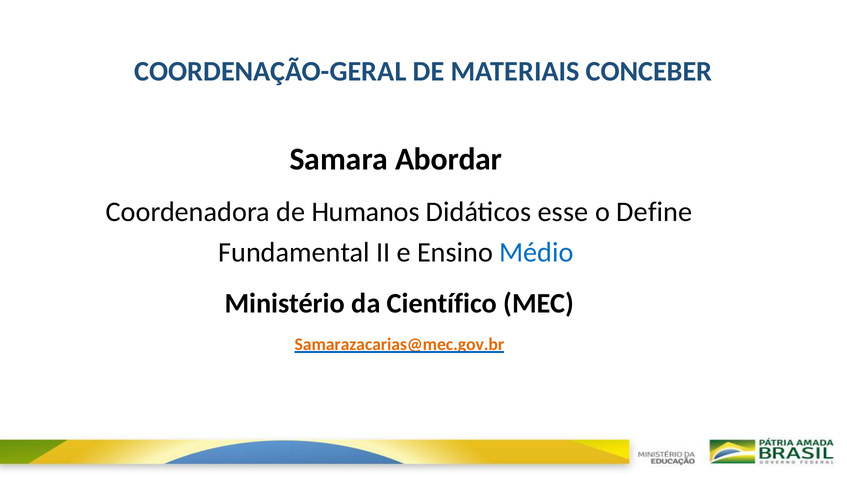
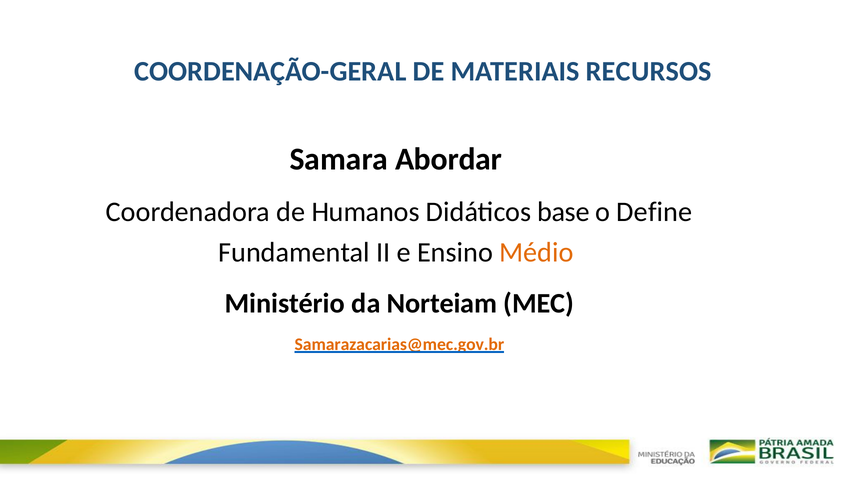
CONCEBER: CONCEBER -> RECURSOS
esse: esse -> base
Médio colour: blue -> orange
Científico: Científico -> Norteiam
